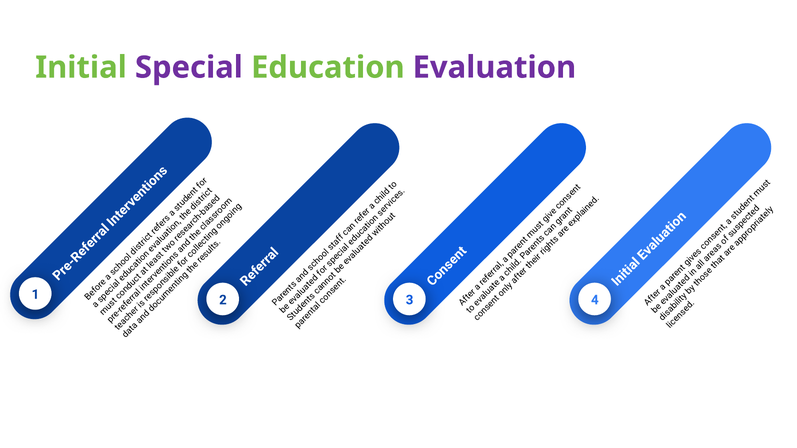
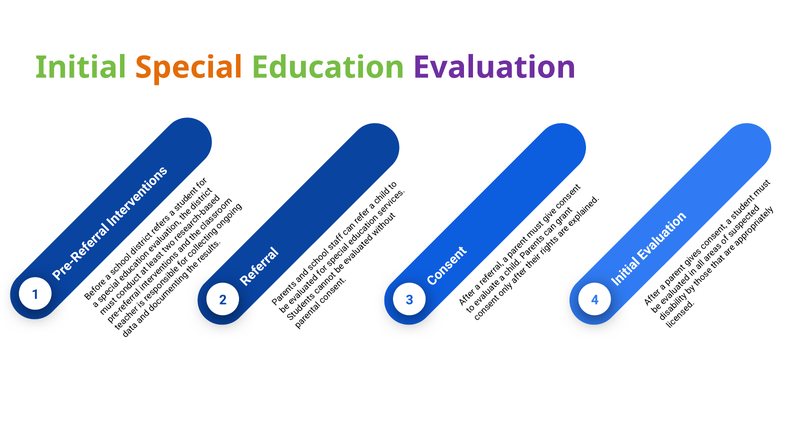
Special colour: purple -> orange
